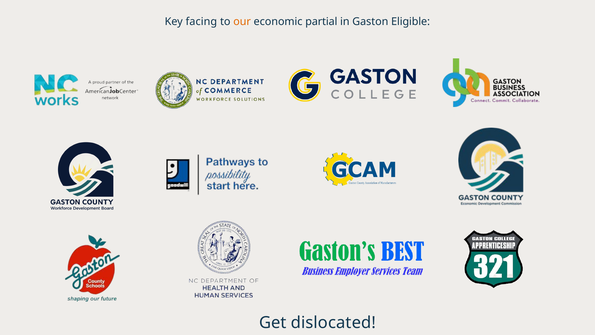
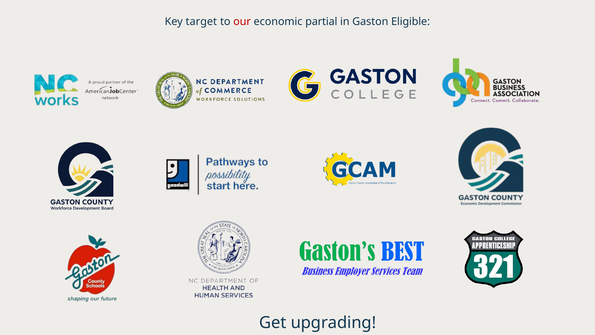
facing: facing -> target
our colour: orange -> red
dislocated: dislocated -> upgrading
